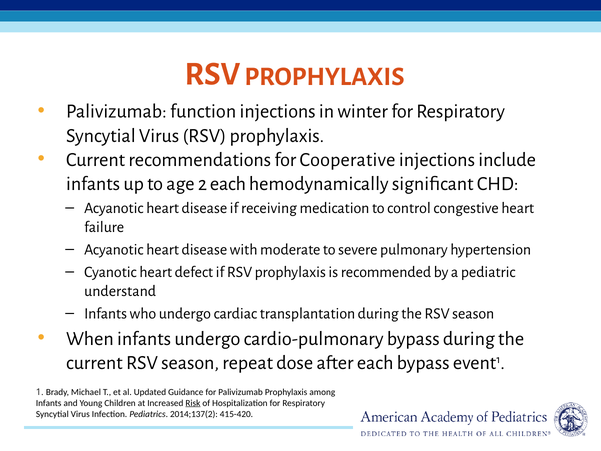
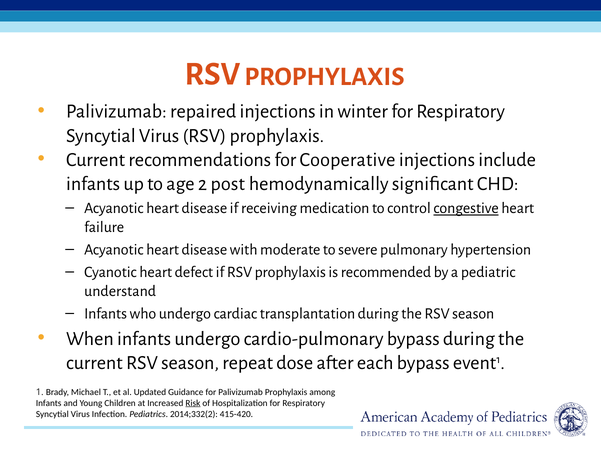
function: function -> repaired
2 each: each -> post
congestive underline: none -> present
2014;137(2: 2014;137(2 -> 2014;332(2
